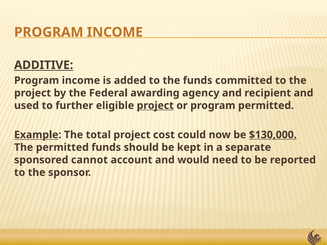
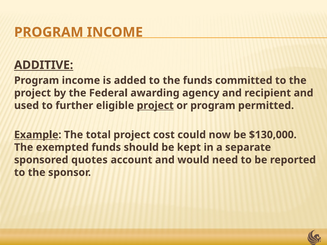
$130,000 underline: present -> none
The permitted: permitted -> exempted
cannot: cannot -> quotes
